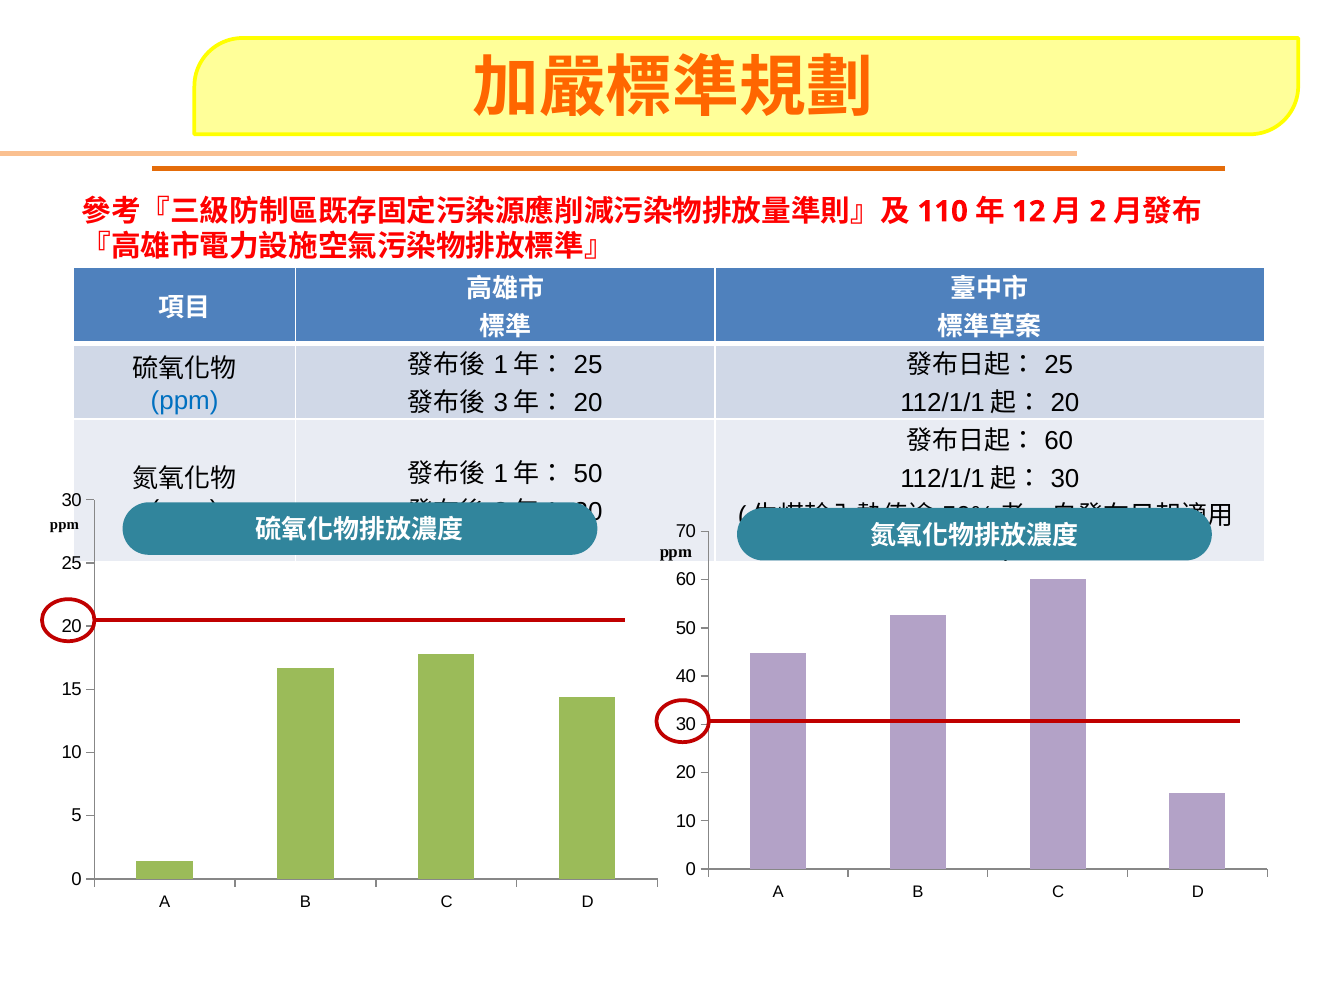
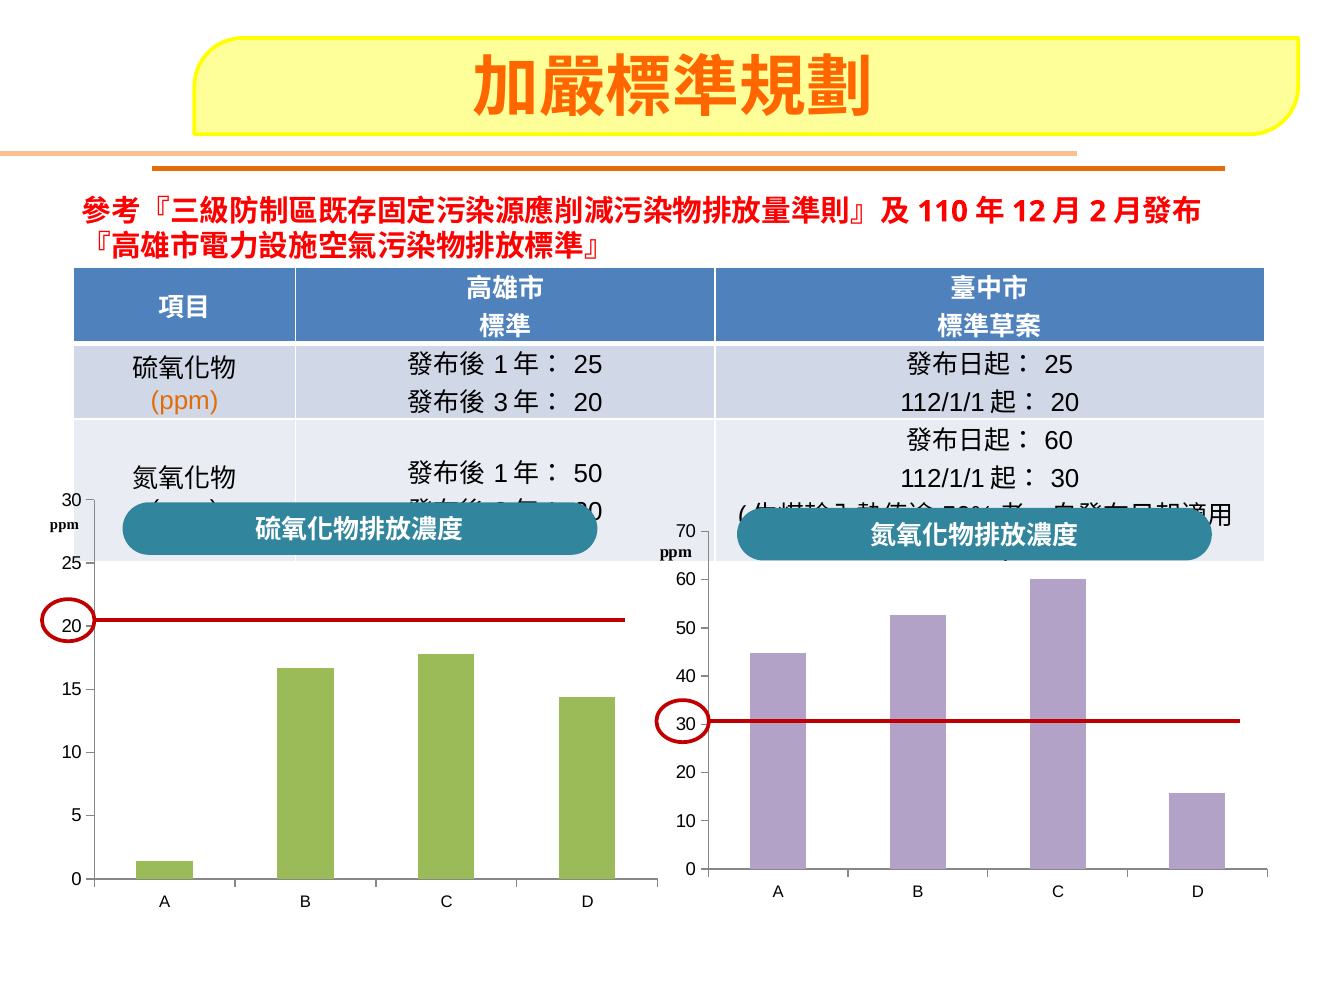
ppm at (185, 401) colour: blue -> orange
